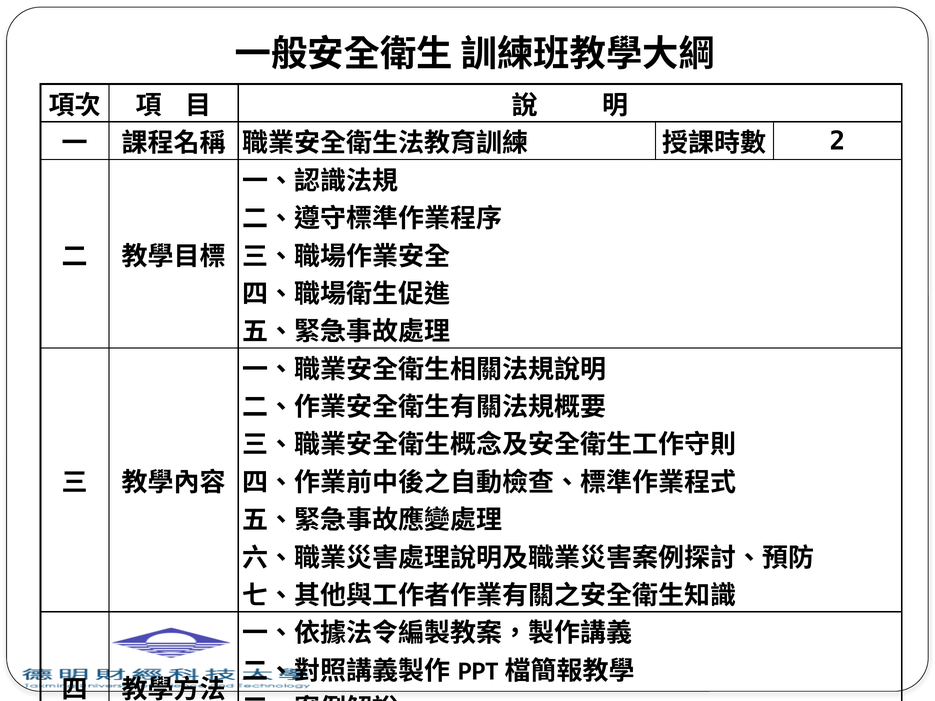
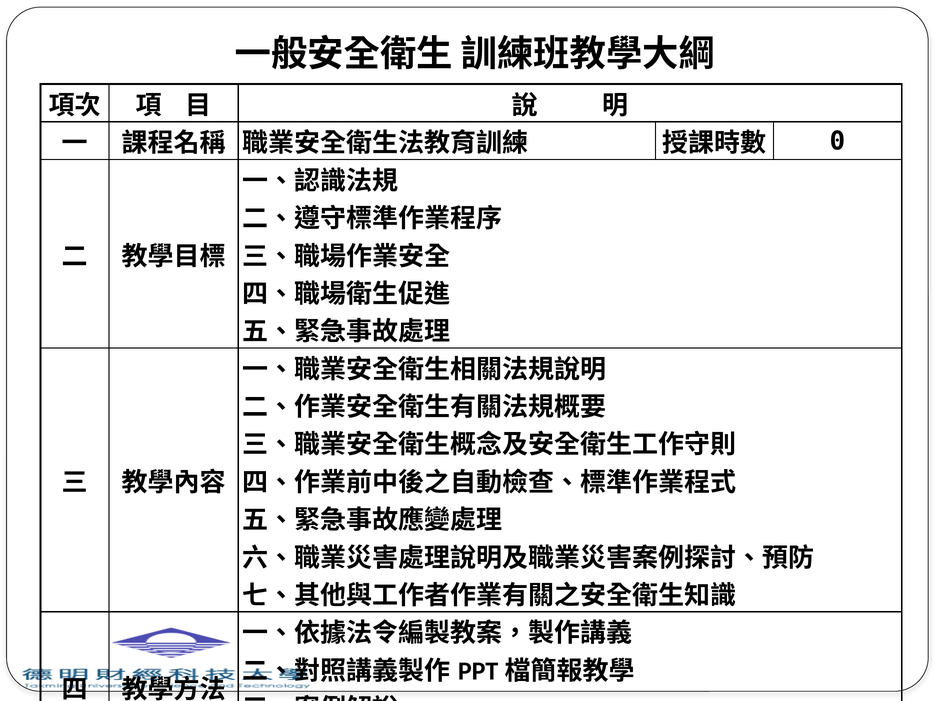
2: 2 -> 0
